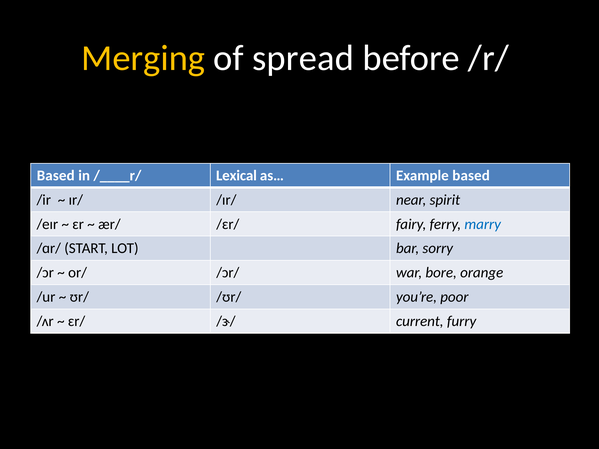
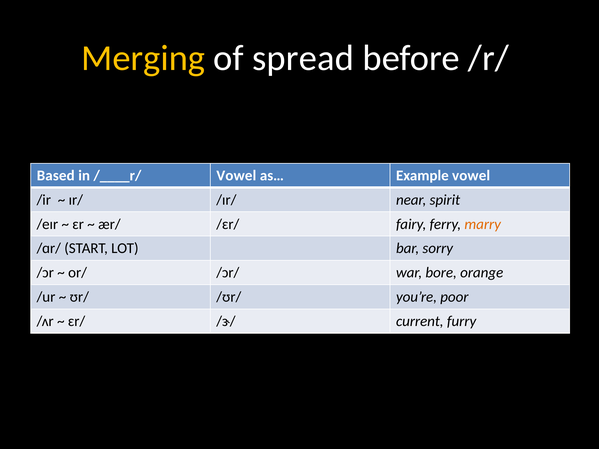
Lexical at (236, 176): Lexical -> Vowel
Example based: based -> vowel
marry colour: blue -> orange
